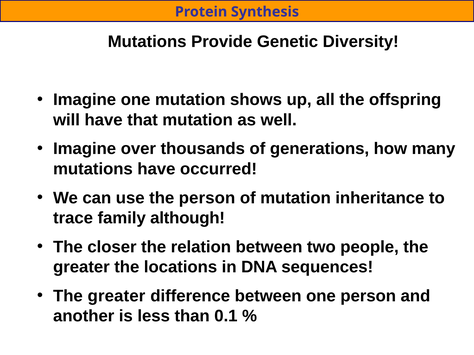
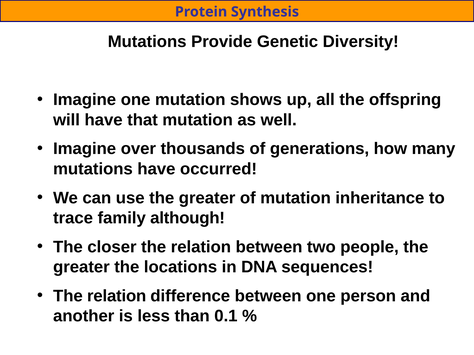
use the person: person -> greater
greater at (116, 296): greater -> relation
